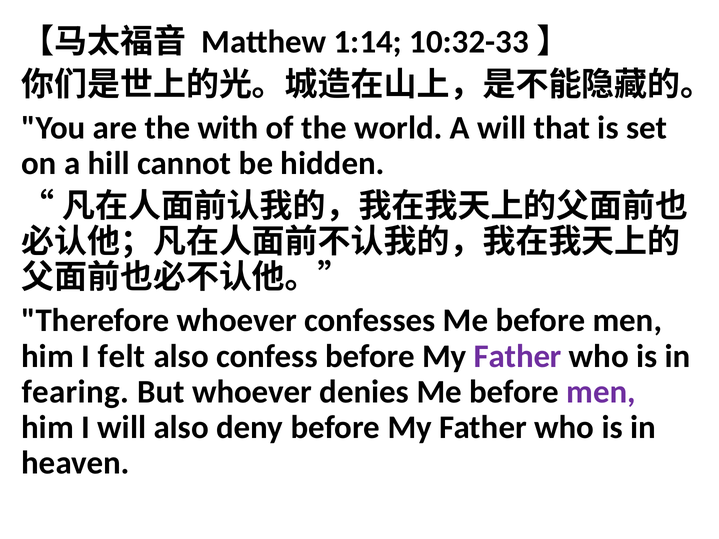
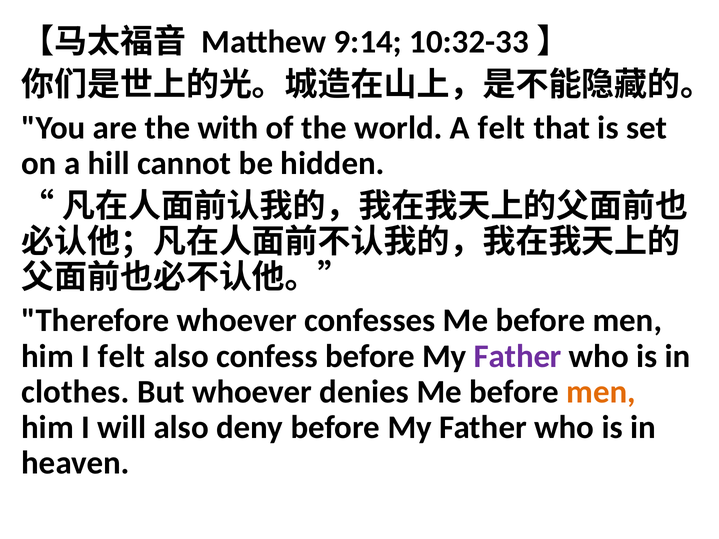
1:14: 1:14 -> 9:14
A will: will -> felt
fearing: fearing -> clothes
men at (601, 392) colour: purple -> orange
